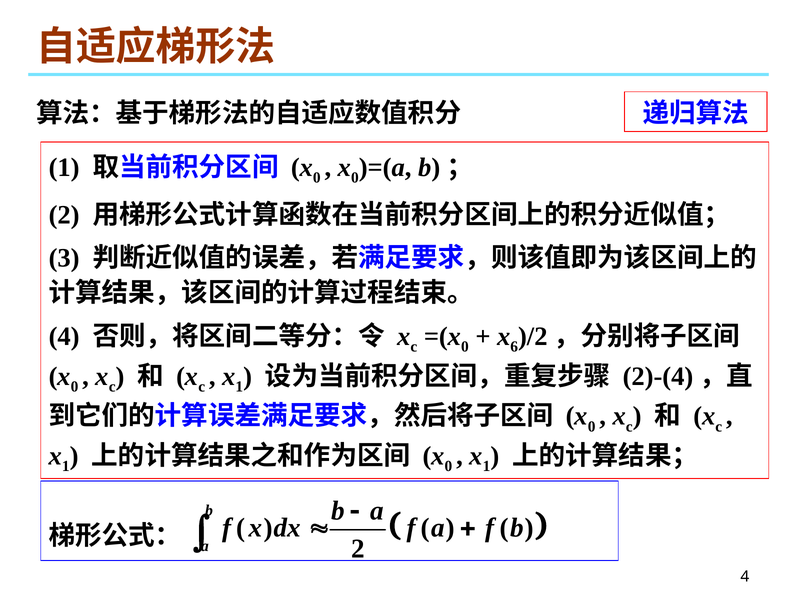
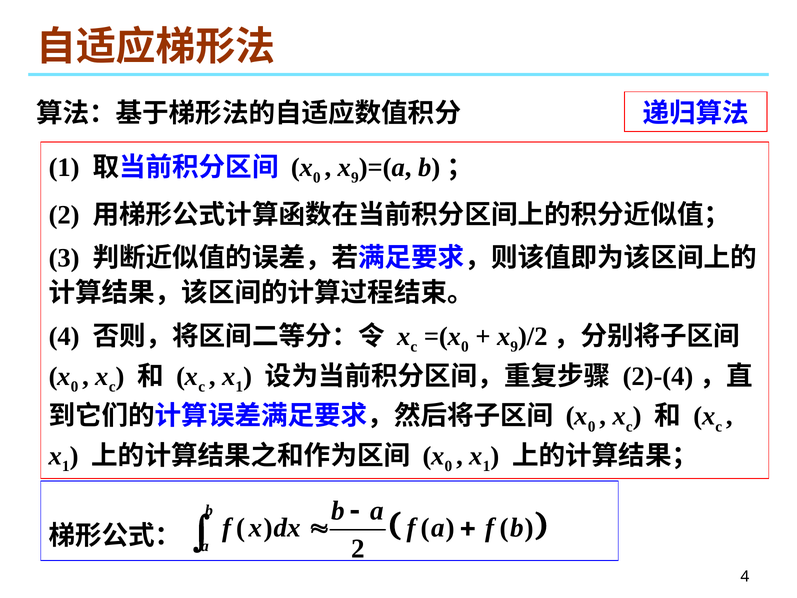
0 at (355, 178): 0 -> 9
6 at (514, 347): 6 -> 9
